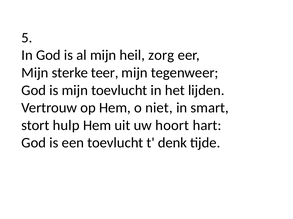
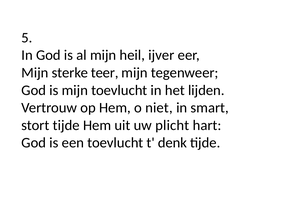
zorg: zorg -> ijver
stort hulp: hulp -> tijde
hoort: hoort -> plicht
